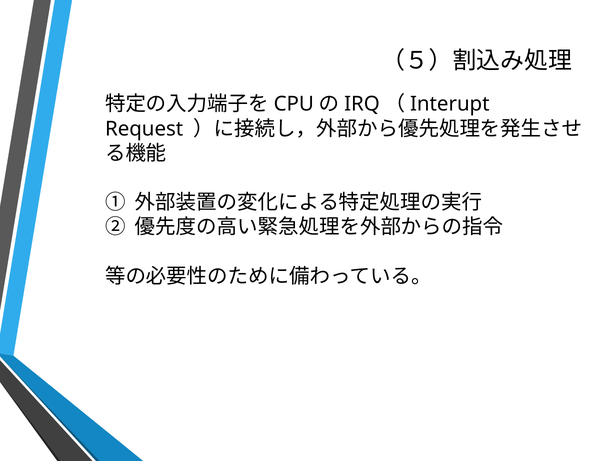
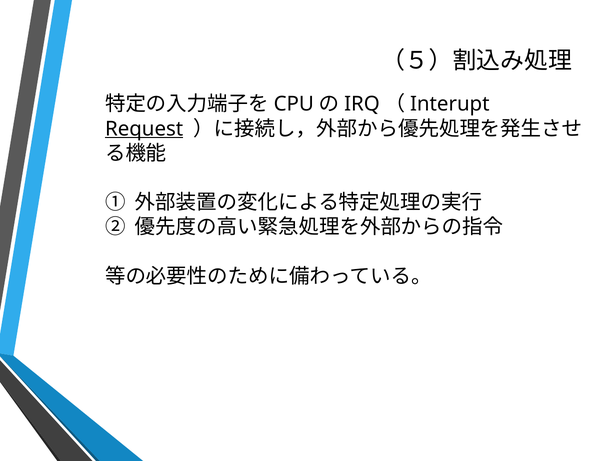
Request underline: none -> present
